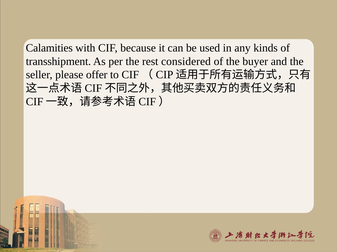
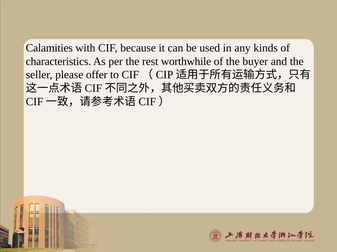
transshipment: transshipment -> characteristics
considered: considered -> worthwhile
